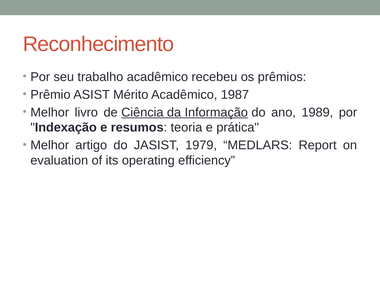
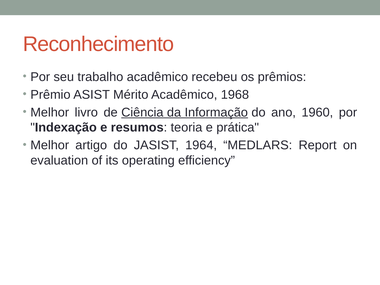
1987: 1987 -> 1968
1989: 1989 -> 1960
1979: 1979 -> 1964
